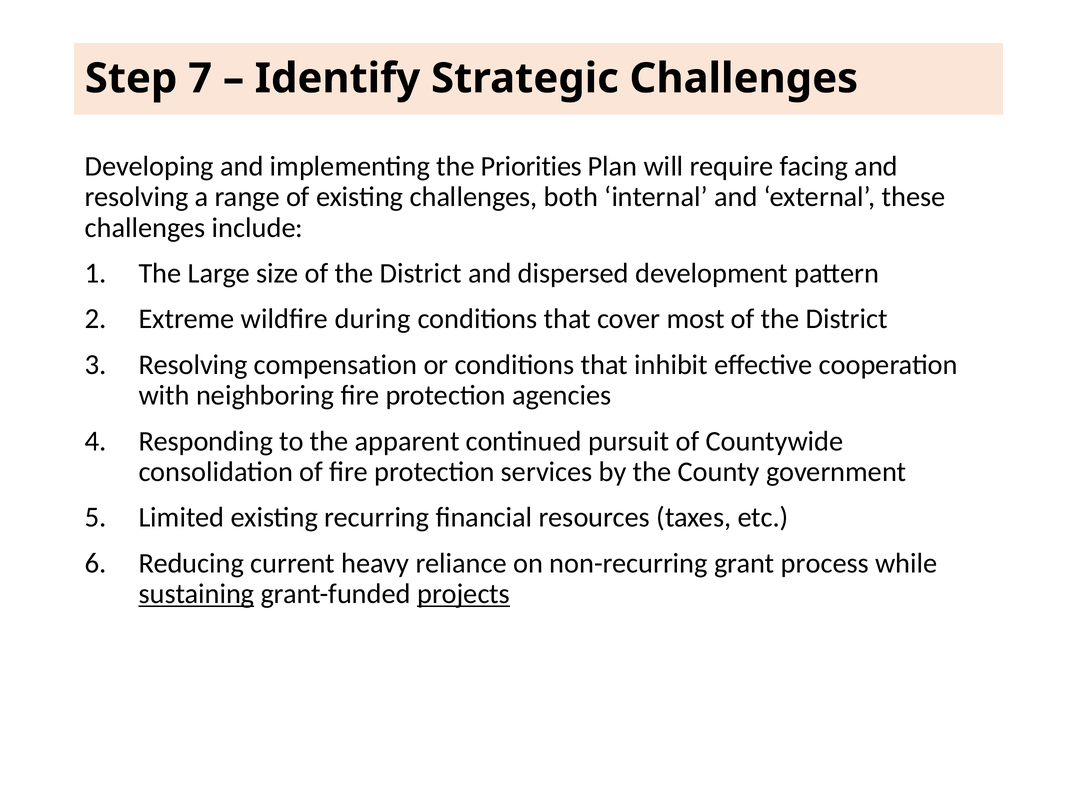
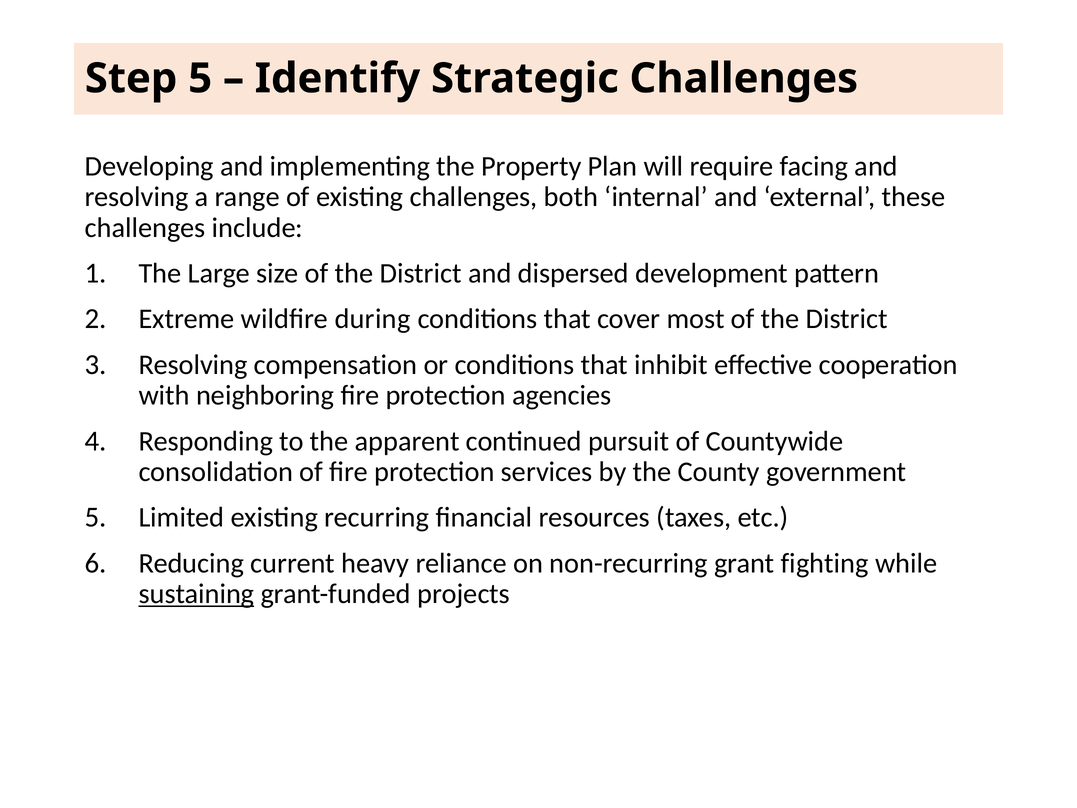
Step 7: 7 -> 5
Priorities: Priorities -> Property
process: process -> fighting
projects underline: present -> none
